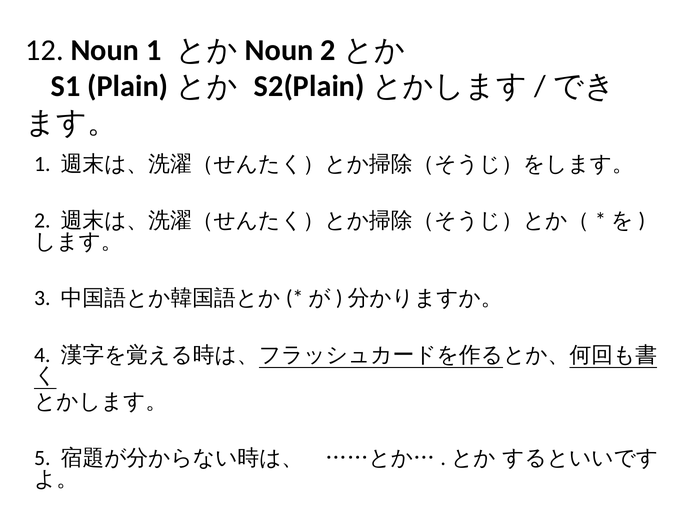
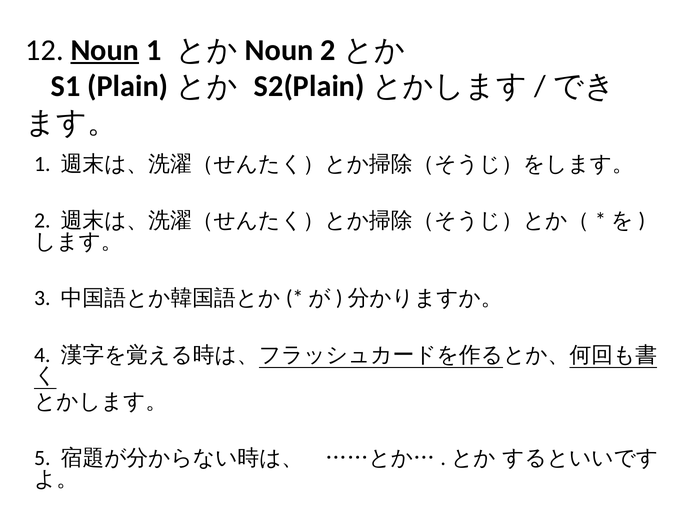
Noun underline: none -> present
